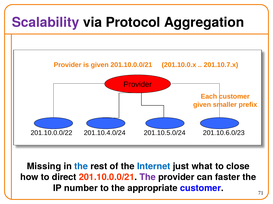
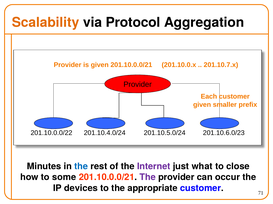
Scalability colour: purple -> orange
Missing: Missing -> Minutes
Internet colour: blue -> purple
direct: direct -> some
faster: faster -> occur
number: number -> devices
